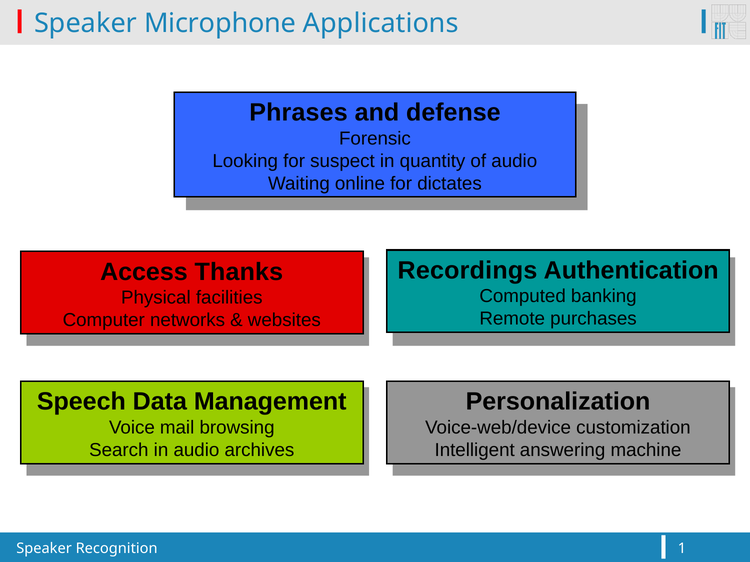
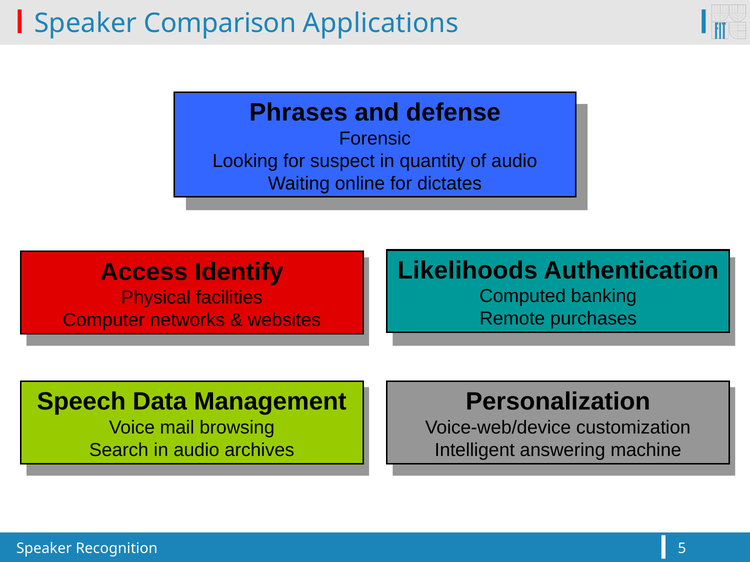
Microphone: Microphone -> Comparison
Recordings: Recordings -> Likelihoods
Thanks: Thanks -> Identify
1: 1 -> 5
